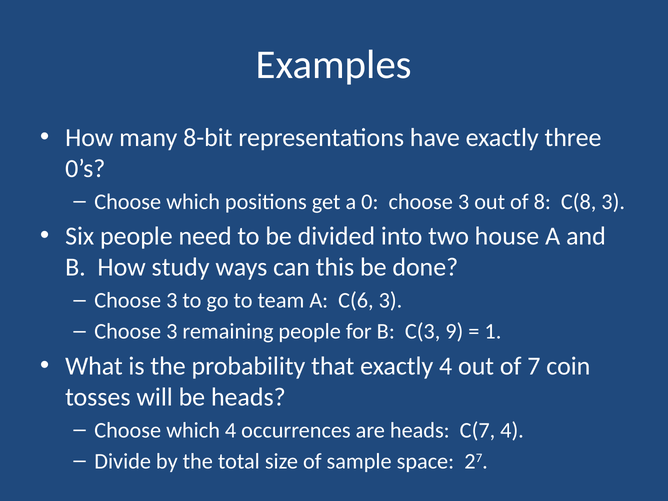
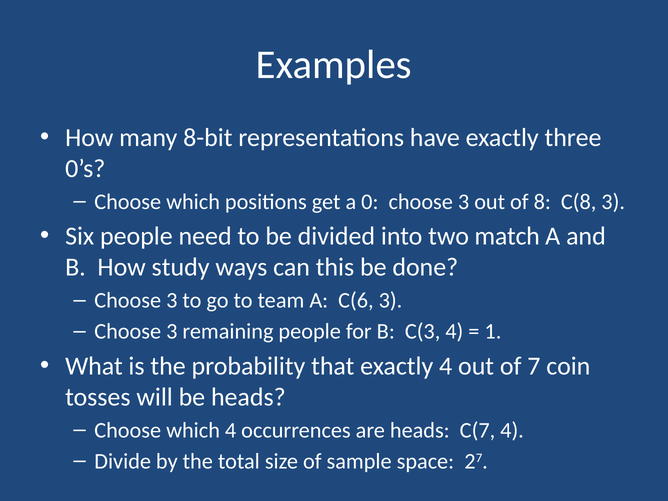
house: house -> match
C(3 9: 9 -> 4
